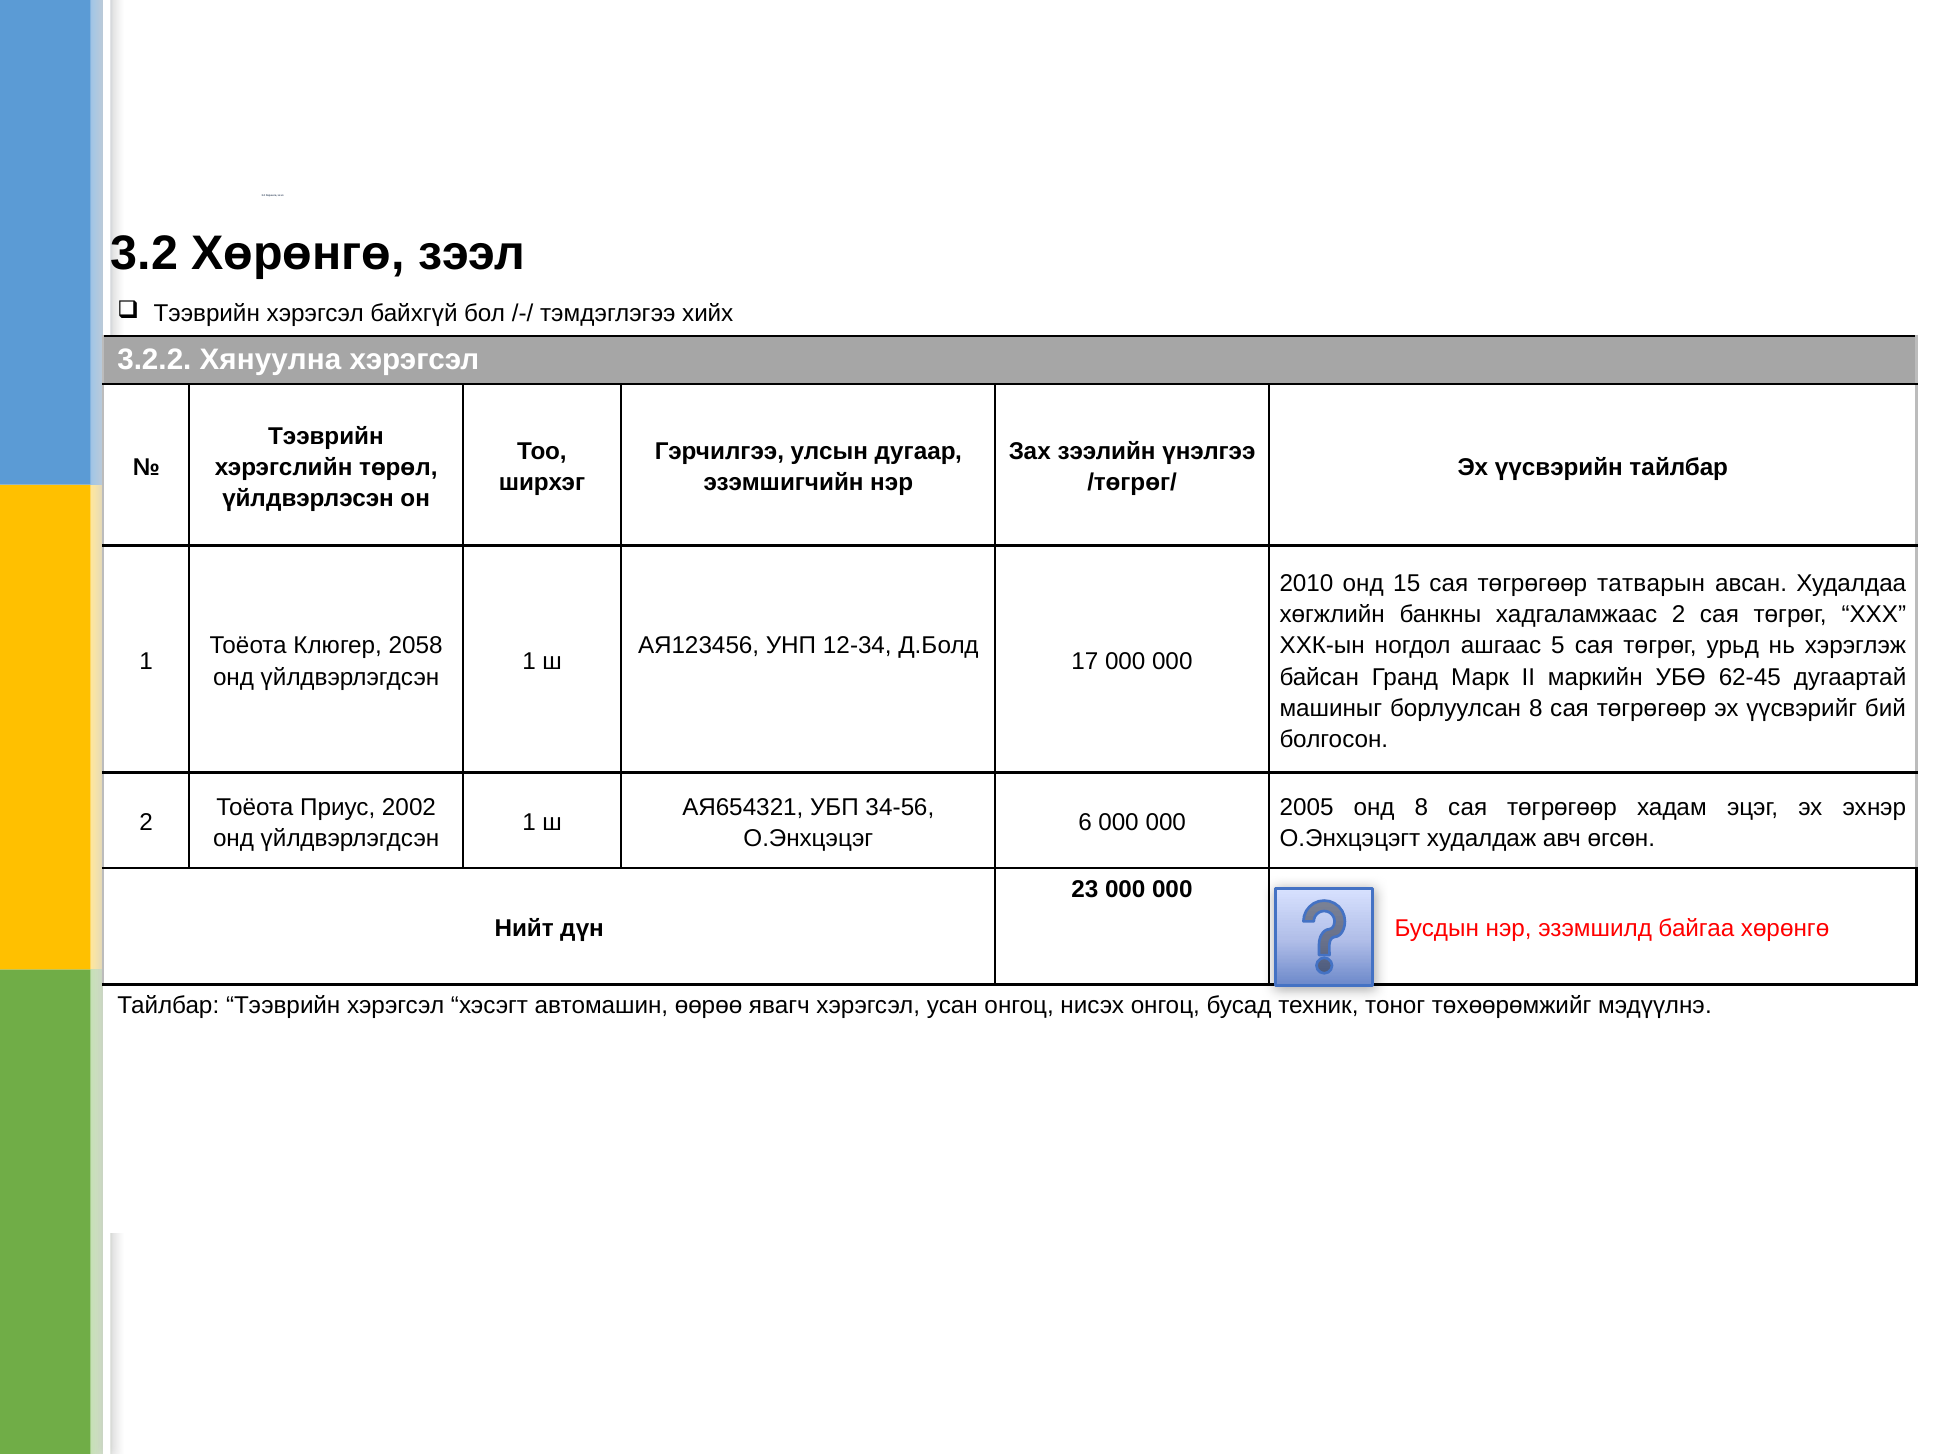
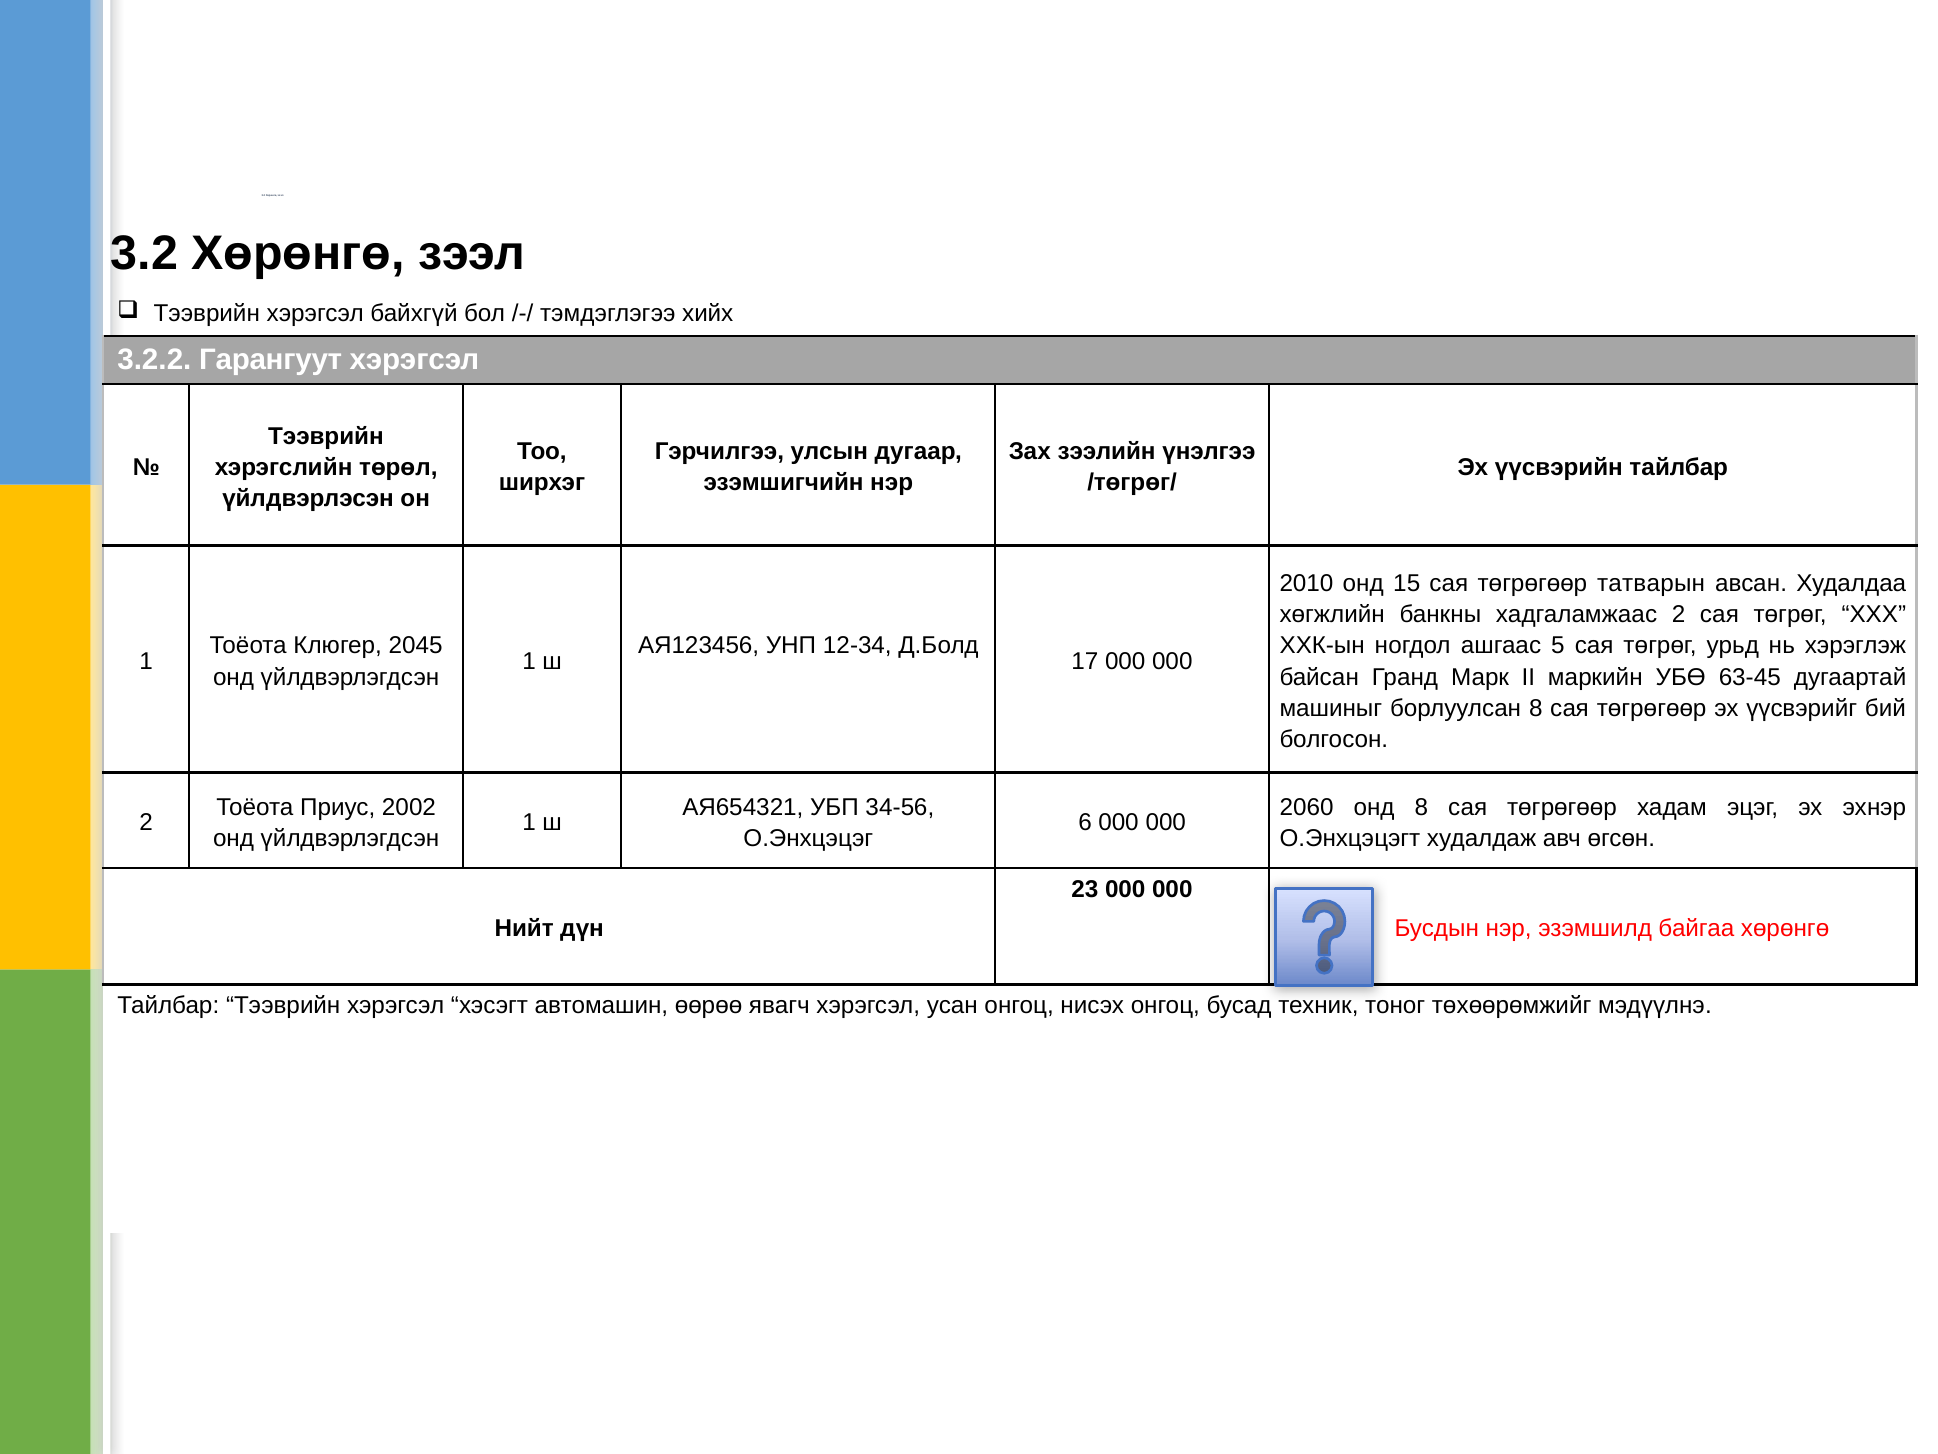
Хянуулна: Хянуулна -> Гарангуут
2058: 2058 -> 2045
62-45: 62-45 -> 63-45
2005: 2005 -> 2060
